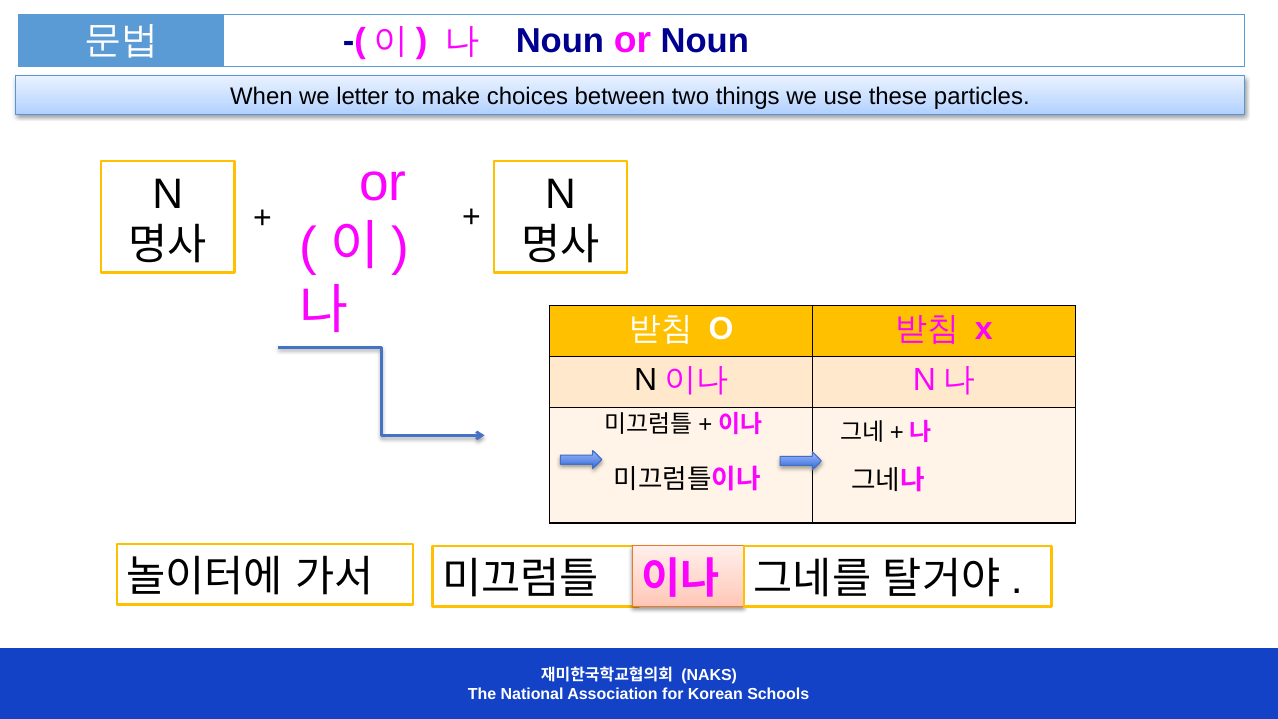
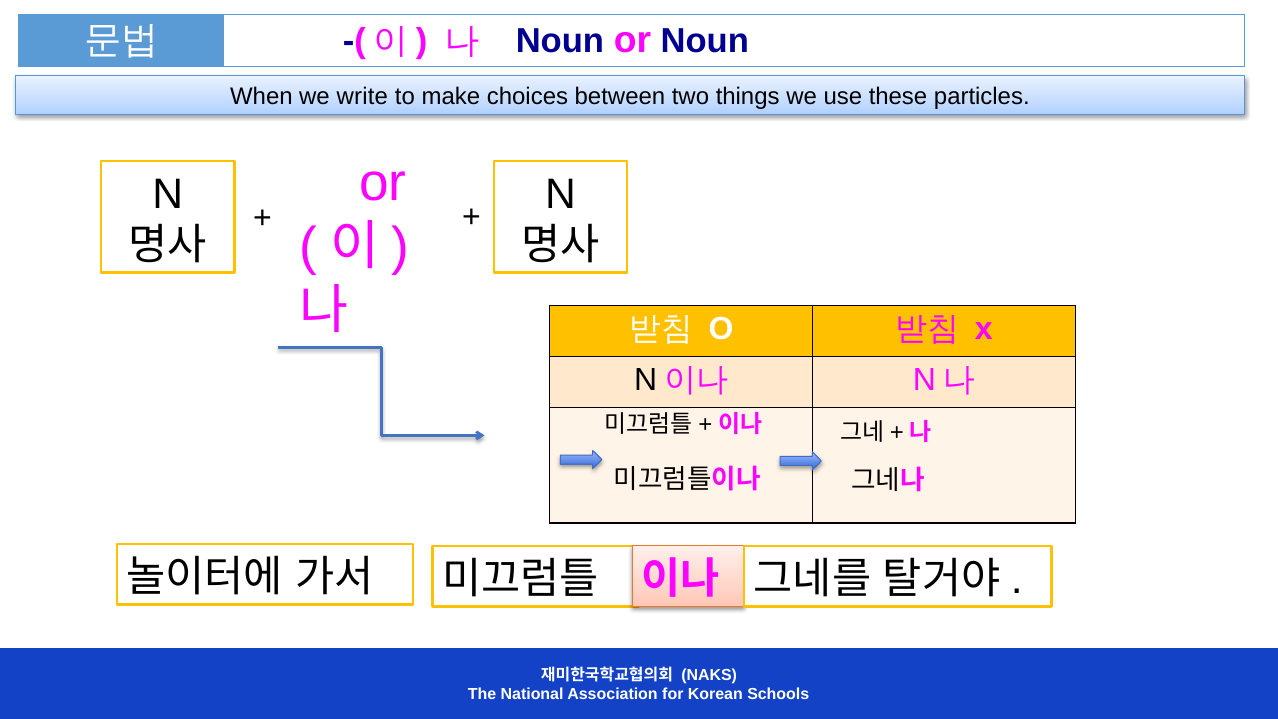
letter: letter -> write
